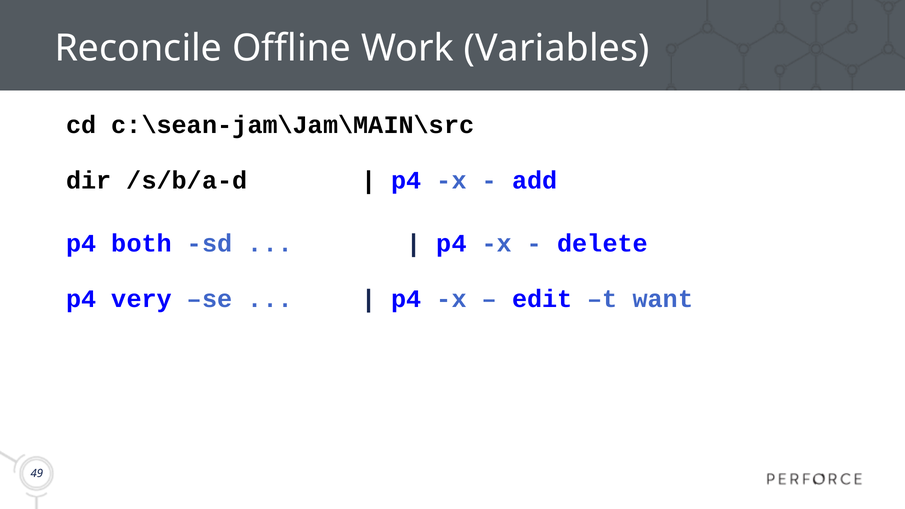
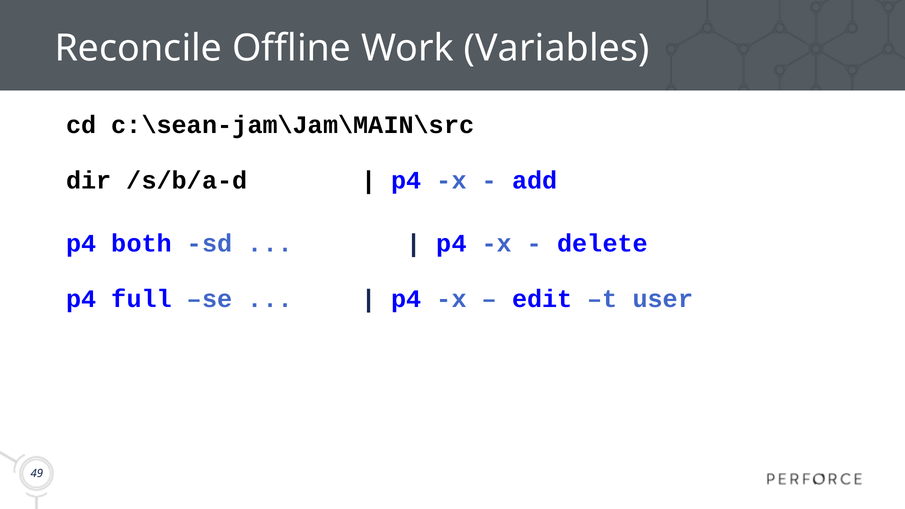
very: very -> full
want: want -> user
